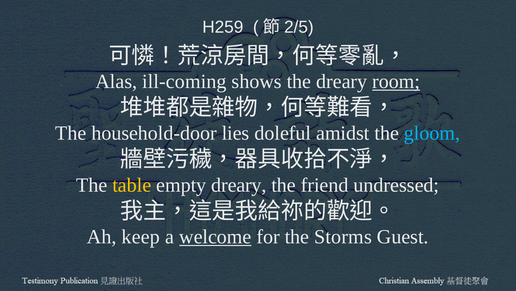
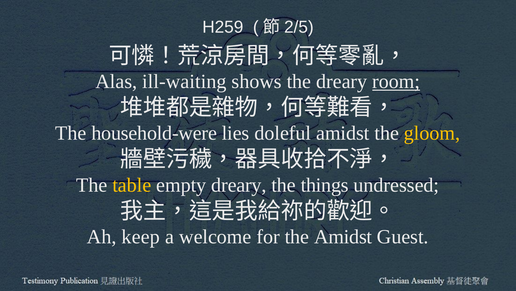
ill-coming: ill-coming -> ill-waiting
household-door: household-door -> household-were
gloom colour: light blue -> yellow
friend: friend -> things
welcome underline: present -> none
the Storms: Storms -> Amidst
